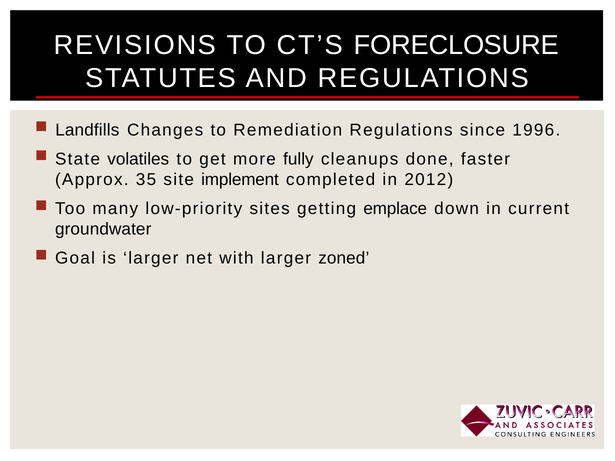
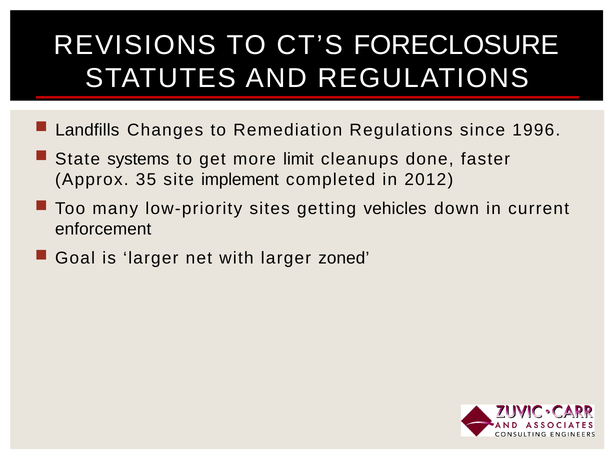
volatiles: volatiles -> systems
fully: fully -> limit
emplace: emplace -> vehicles
groundwater: groundwater -> enforcement
